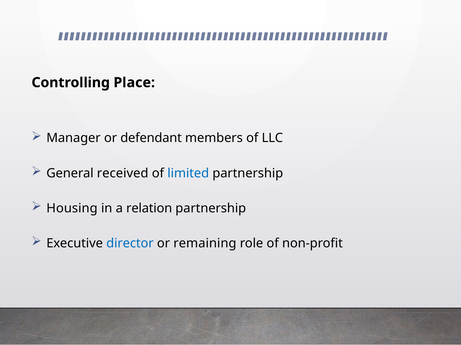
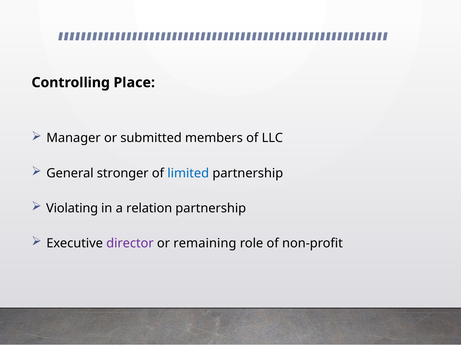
defendant: defendant -> submitted
received: received -> stronger
Housing: Housing -> Violating
director colour: blue -> purple
